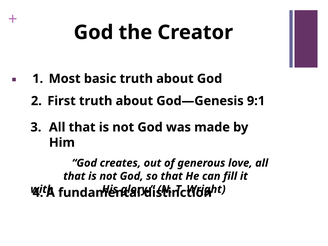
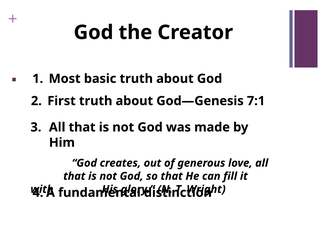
9:1: 9:1 -> 7:1
